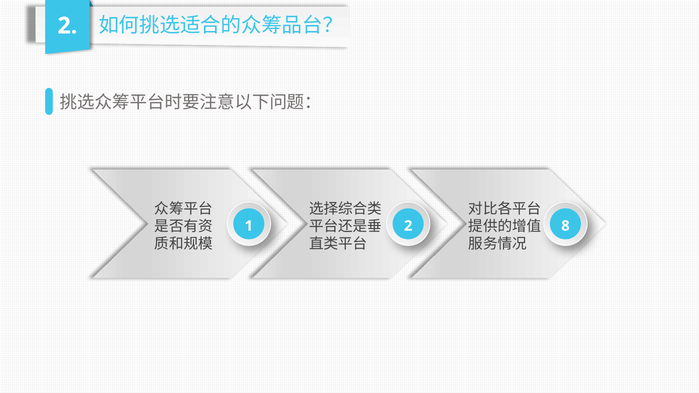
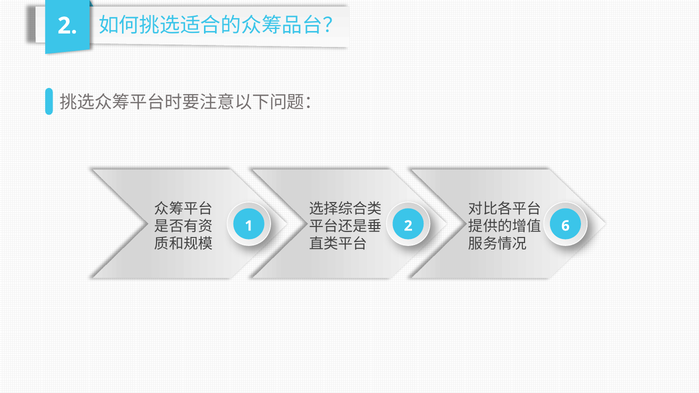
8: 8 -> 6
